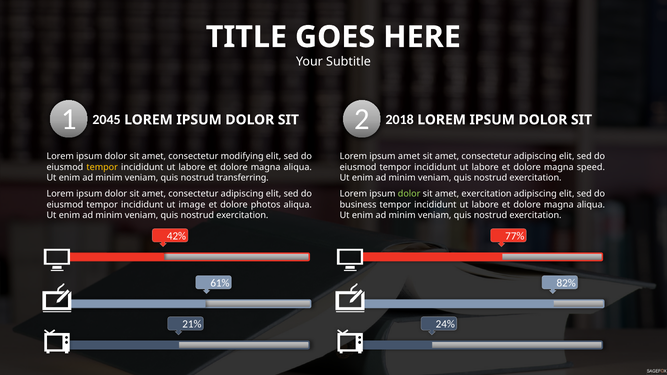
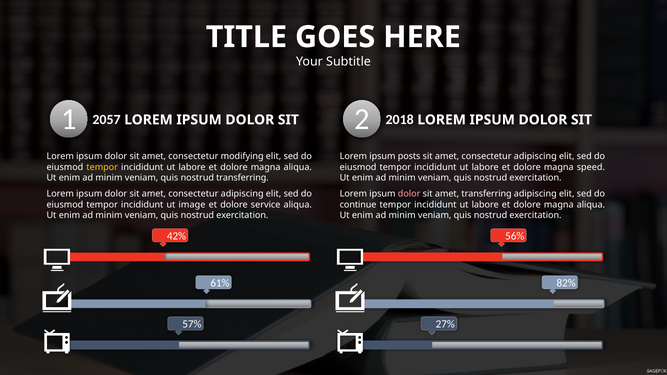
2045: 2045 -> 2057
ipsum amet: amet -> posts
dolor at (409, 194) colour: light green -> pink
amet exercitation: exercitation -> transferring
photos: photos -> service
business: business -> continue
77%: 77% -> 56%
21%: 21% -> 57%
24%: 24% -> 27%
